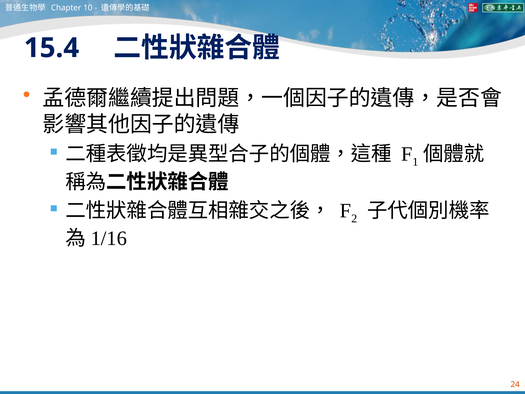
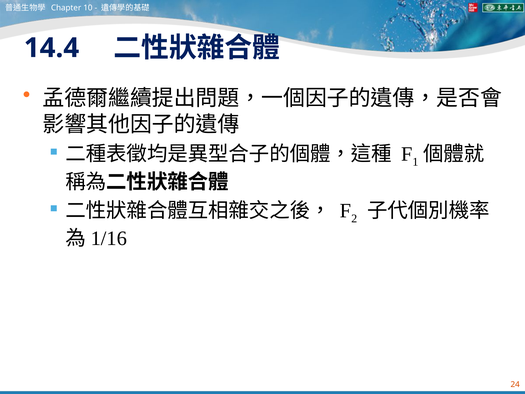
15.4: 15.4 -> 14.4
